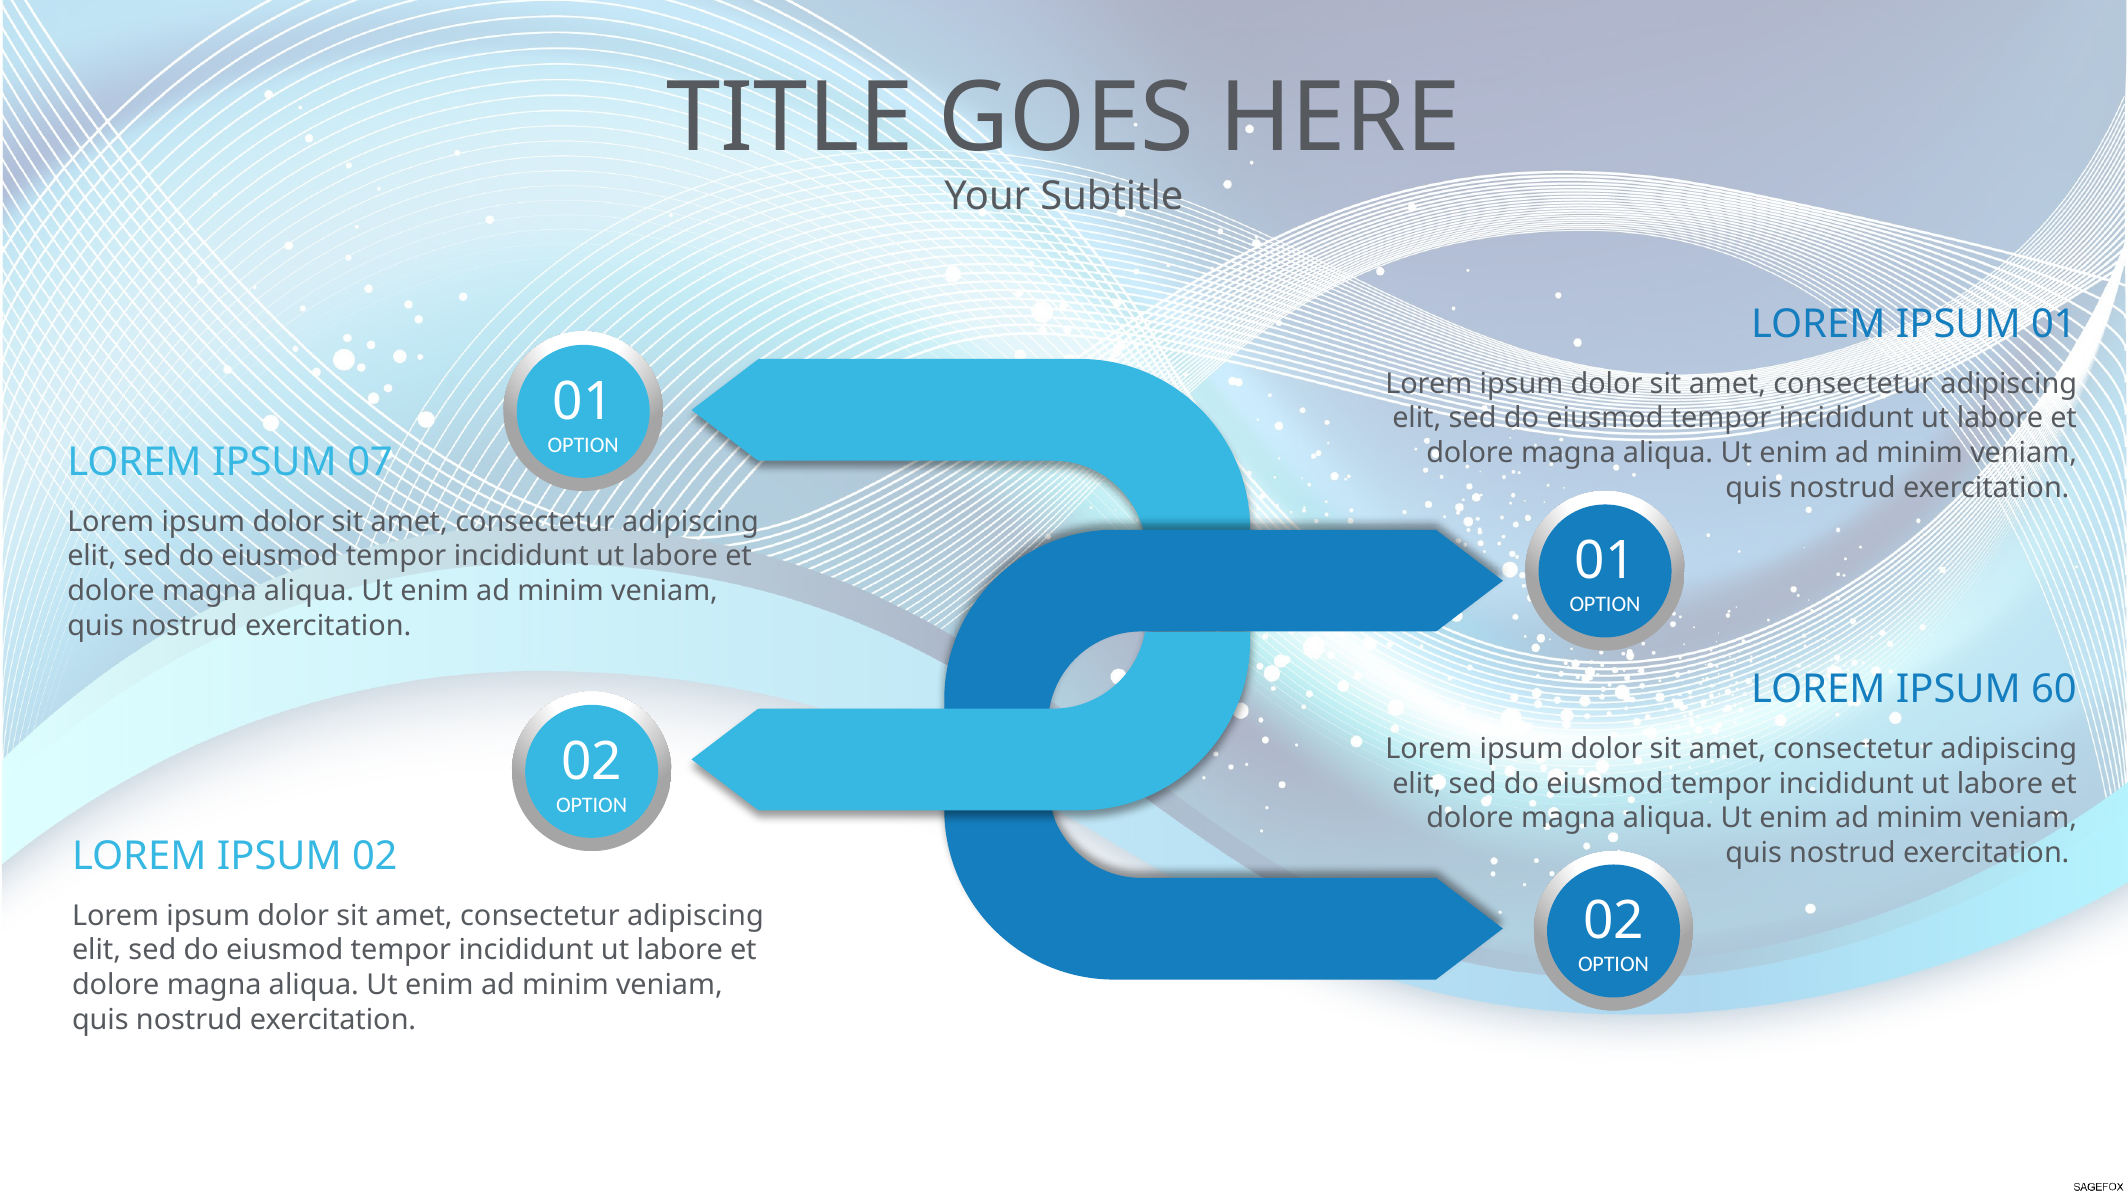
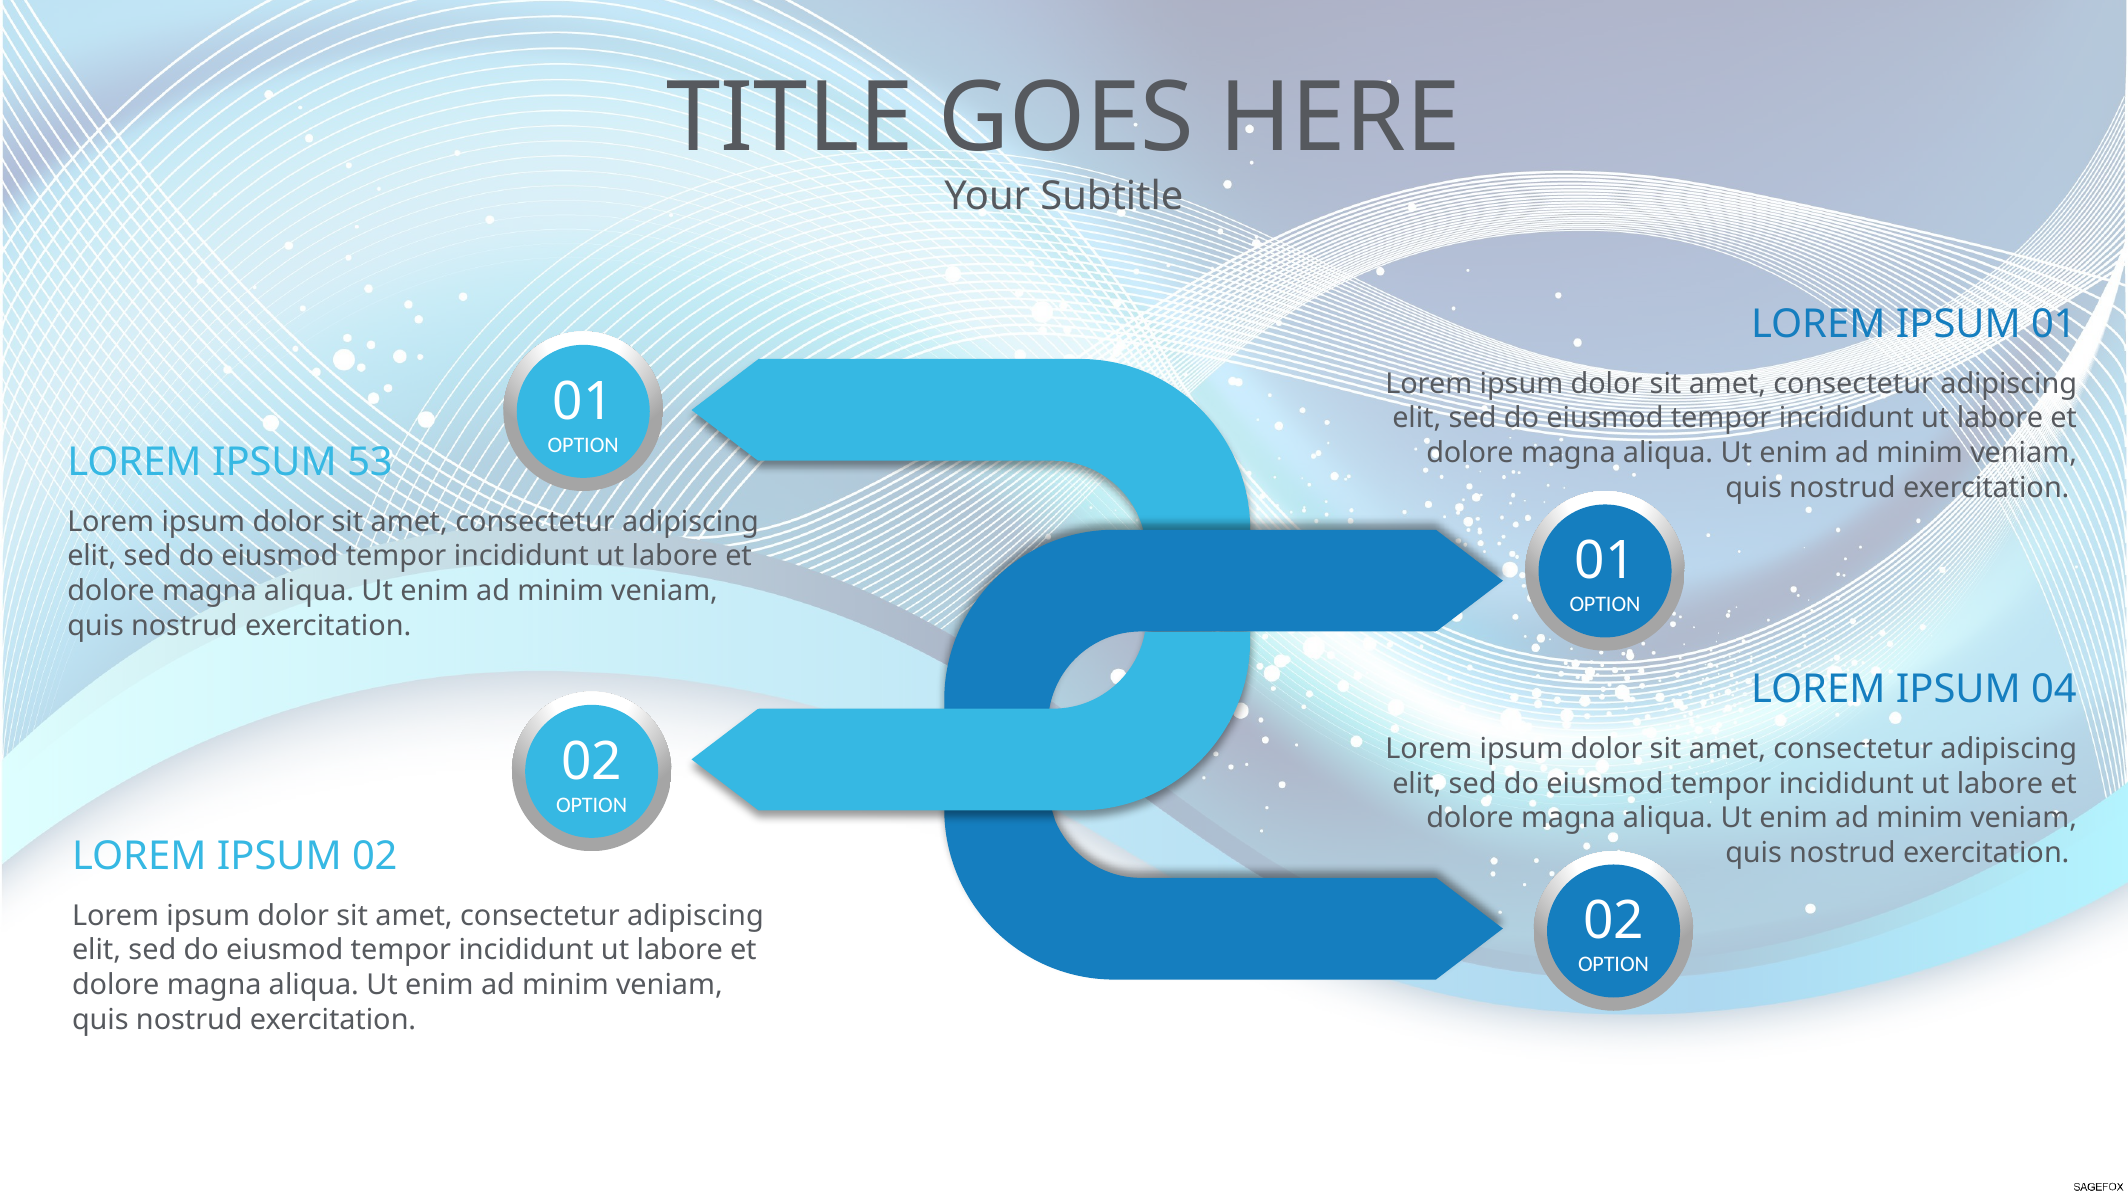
07: 07 -> 53
60: 60 -> 04
